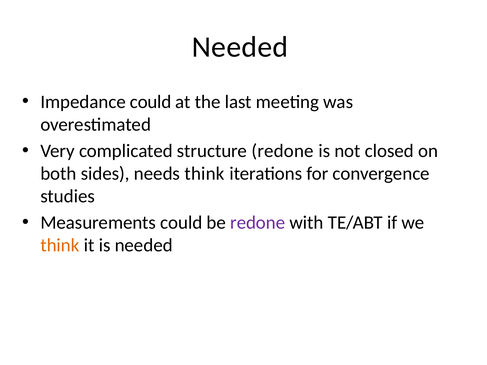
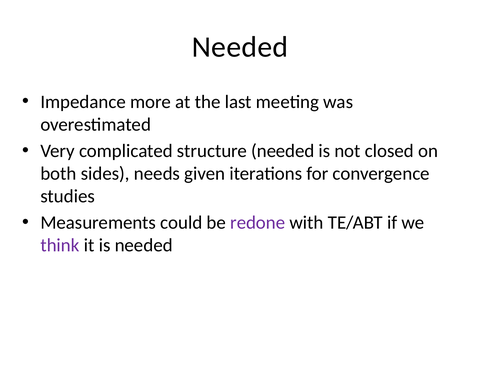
Impedance could: could -> more
structure redone: redone -> needed
needs think: think -> given
think at (60, 246) colour: orange -> purple
